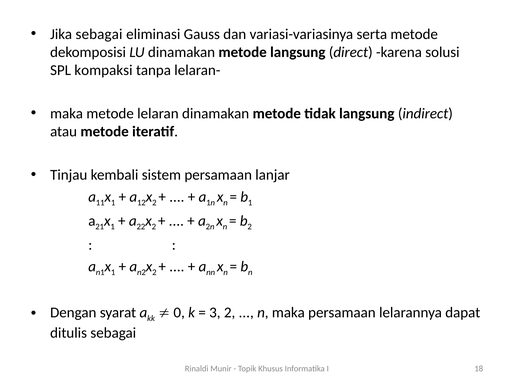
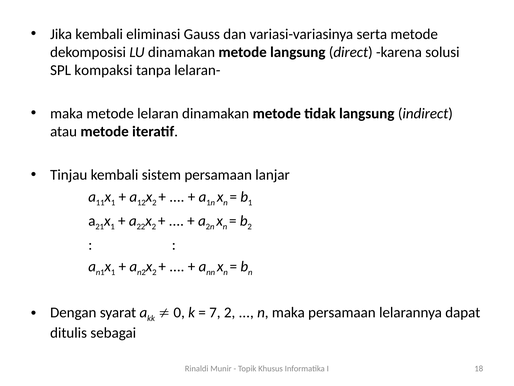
Jika sebagai: sebagai -> kembali
3: 3 -> 7
